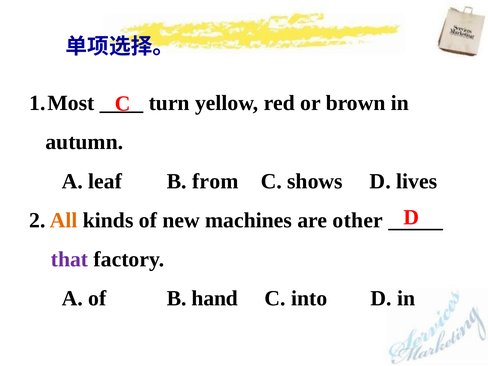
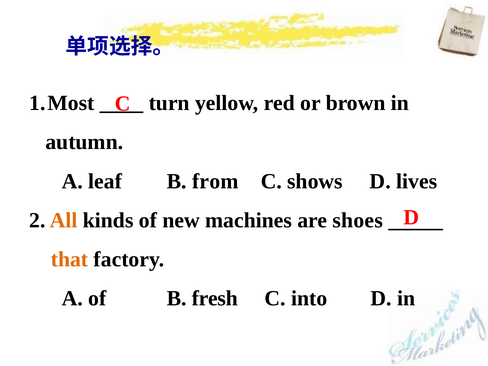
other: other -> shoes
that colour: purple -> orange
hand: hand -> fresh
